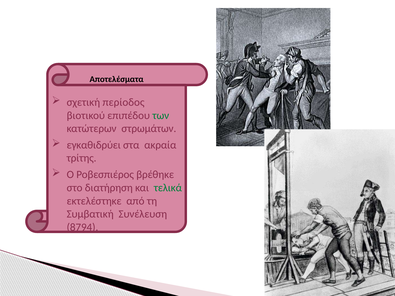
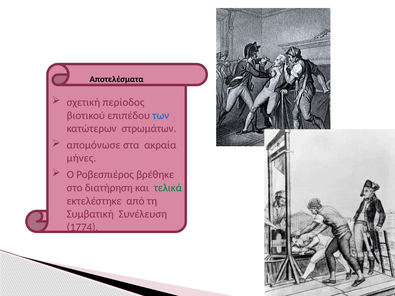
των colour: green -> blue
εγκαθιδρύει: εγκαθιδρύει -> απομόνωσε
τρίτης: τρίτης -> μήνες
8794: 8794 -> 1774
